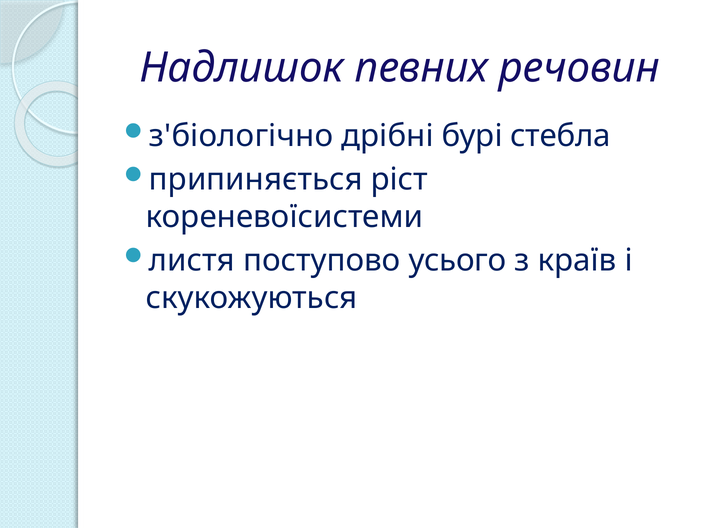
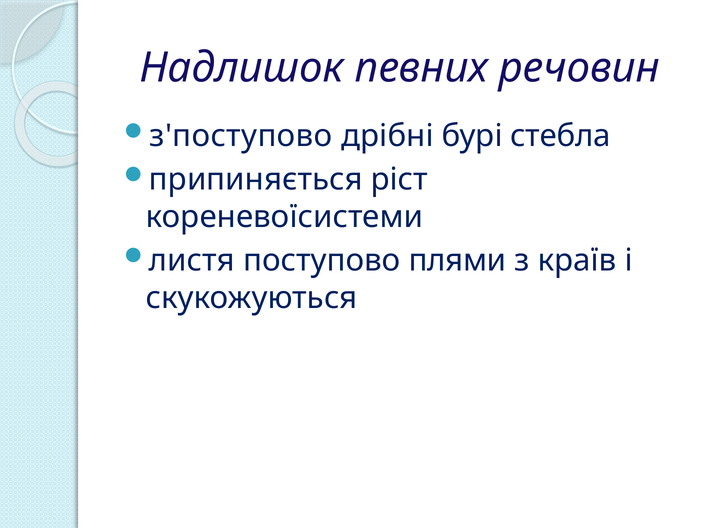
з'біологічно: з'біологічно -> з'поступово
усього: усього -> плями
